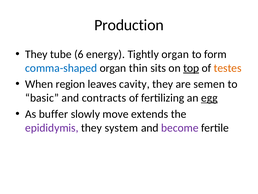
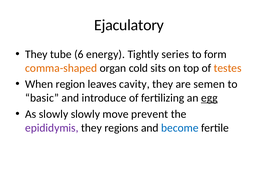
Production: Production -> Ejaculatory
Tightly organ: organ -> series
comma-shaped colour: blue -> orange
thin: thin -> cold
top underline: present -> none
contracts: contracts -> introduce
As buffer: buffer -> slowly
extends: extends -> prevent
system: system -> regions
become colour: purple -> blue
